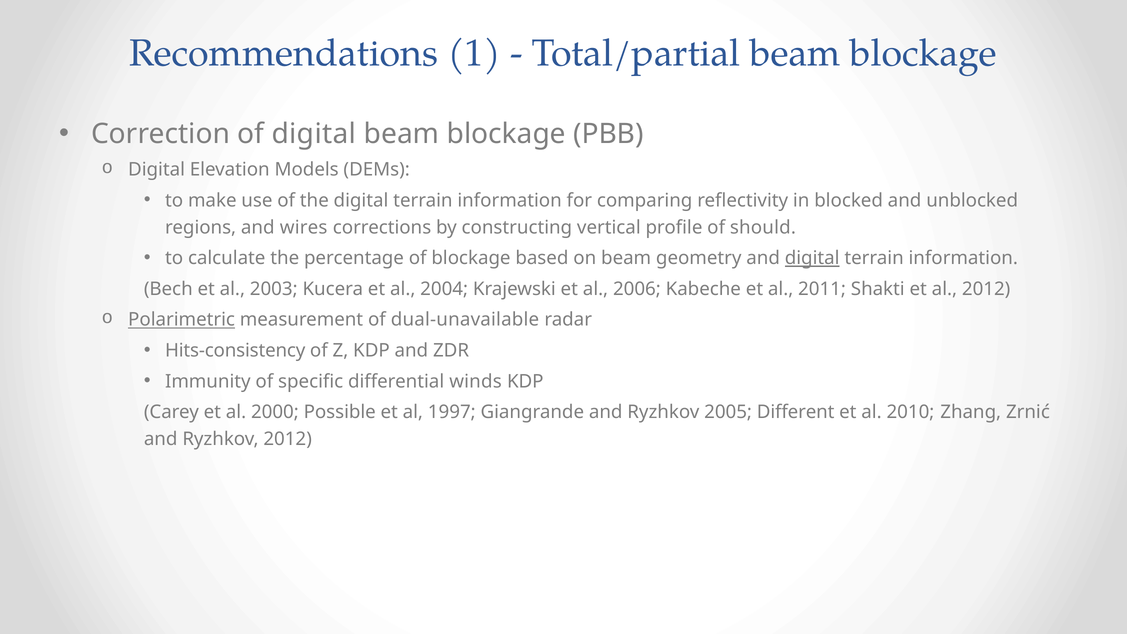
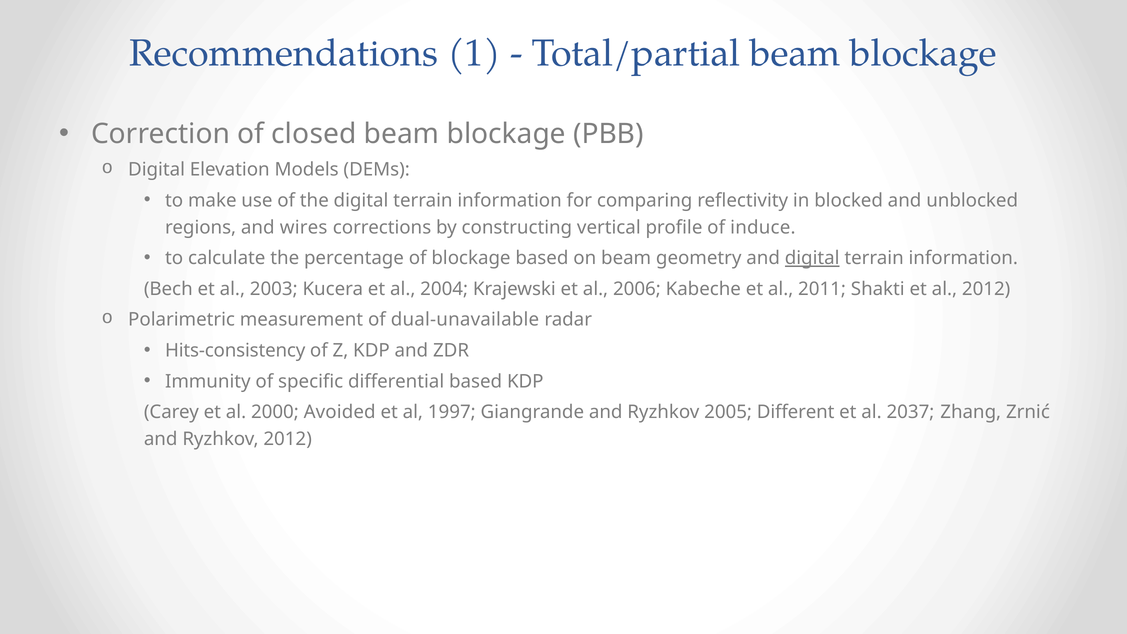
of digital: digital -> closed
should: should -> induce
Polarimetric underline: present -> none
differential winds: winds -> based
Possible: Possible -> Avoided
2010: 2010 -> 2037
